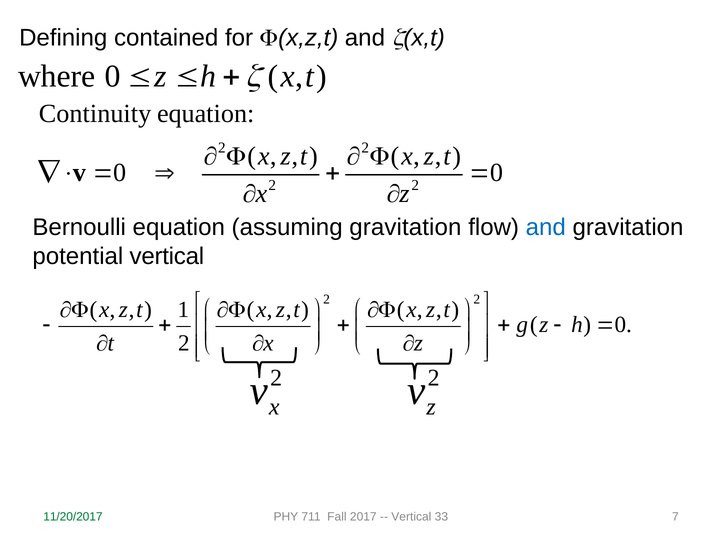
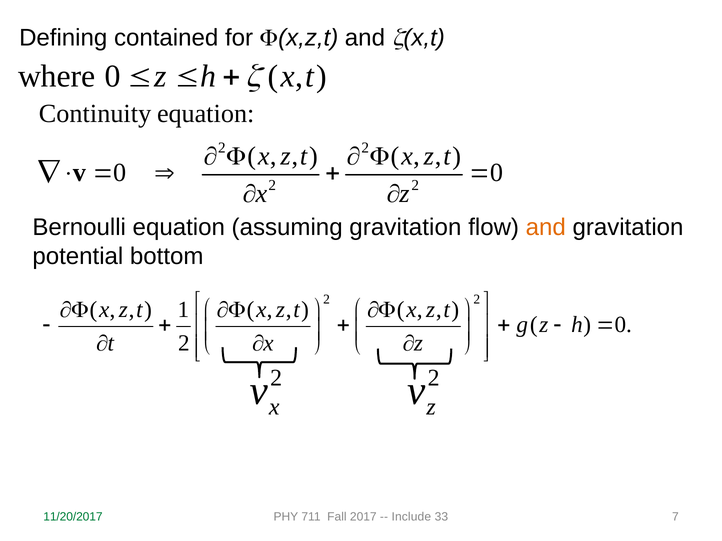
and at (546, 228) colour: blue -> orange
potential vertical: vertical -> bottom
Vertical at (411, 517): Vertical -> Include
